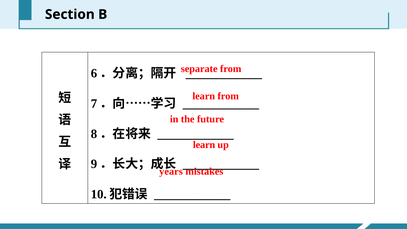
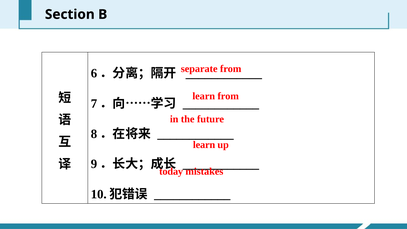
years: years -> today
